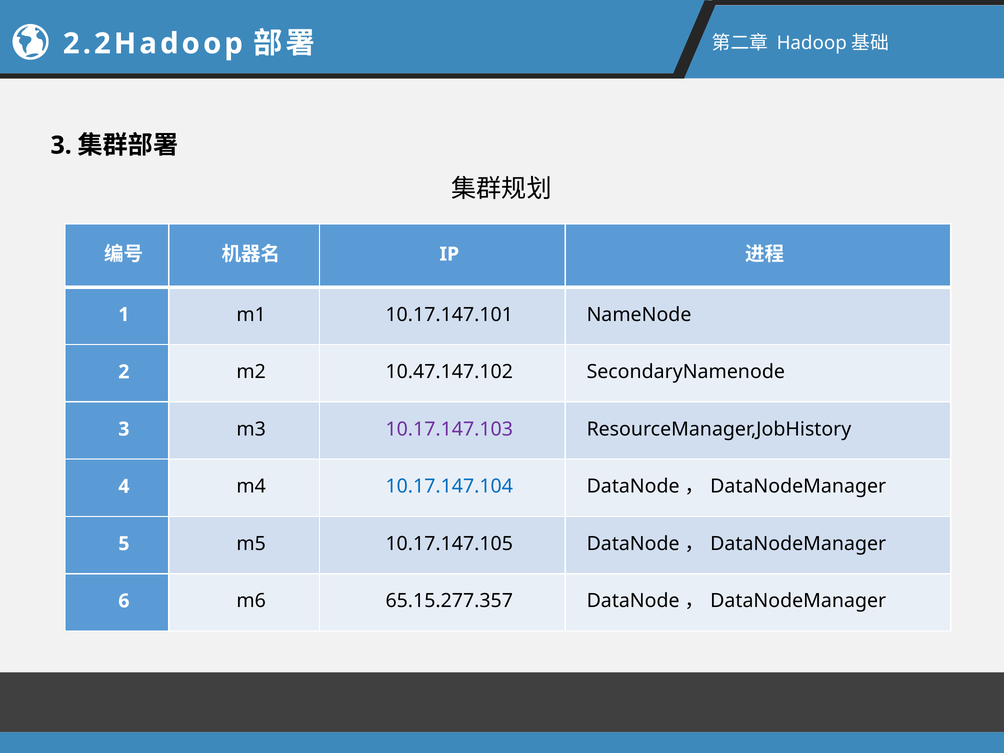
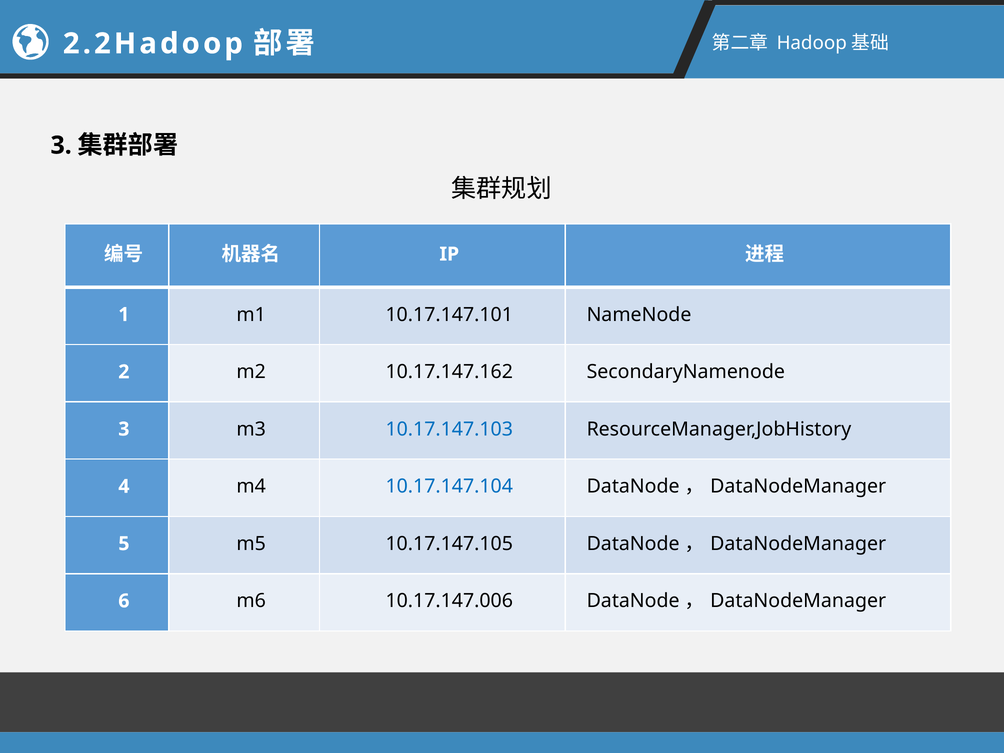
10.47.147.102: 10.47.147.102 -> 10.17.147.162
10.17.147.103 colour: purple -> blue
65.15.277.357: 65.15.277.357 -> 10.17.147.006
